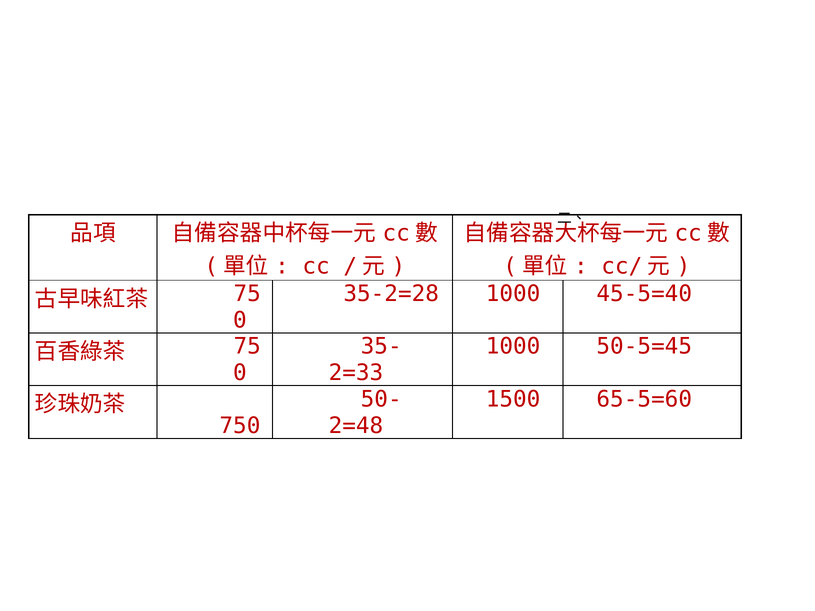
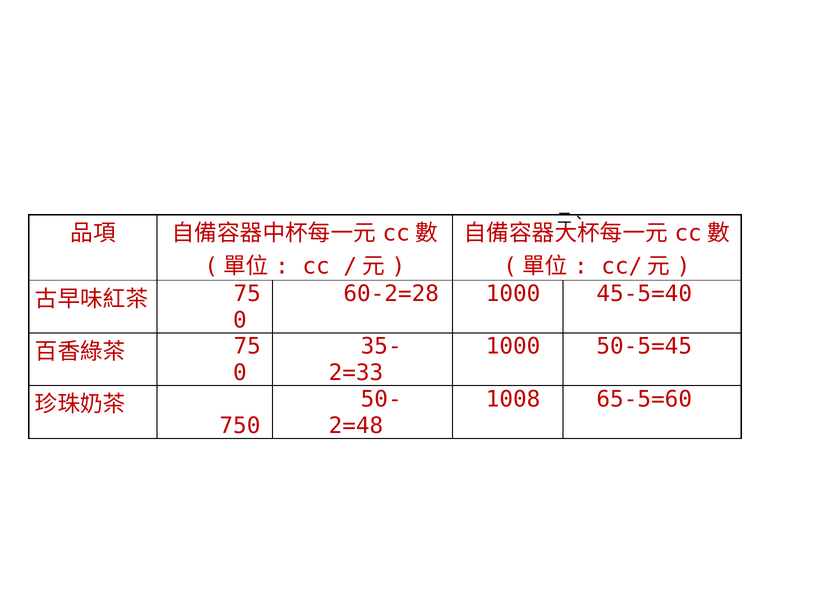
35-2=28: 35-2=28 -> 60-2=28
1500: 1500 -> 1008
